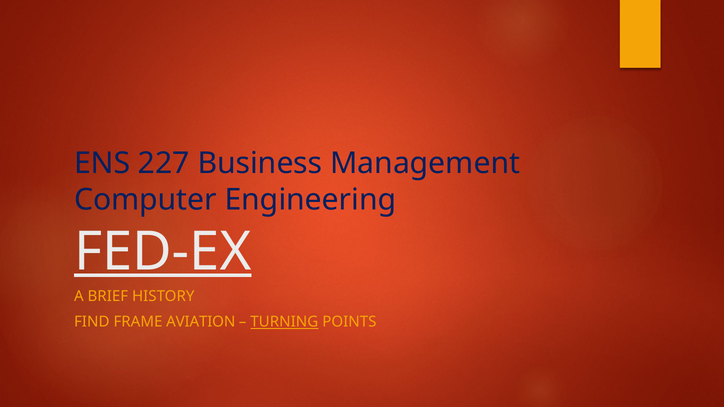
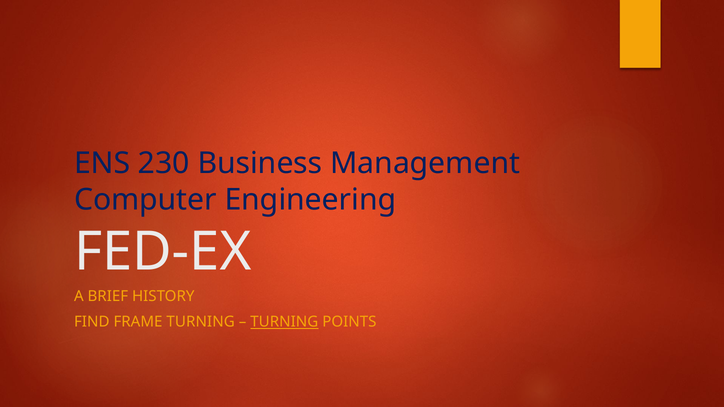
227: 227 -> 230
FED-EX underline: present -> none
FRAME AVIATION: AVIATION -> TURNING
